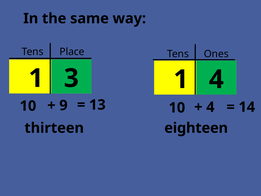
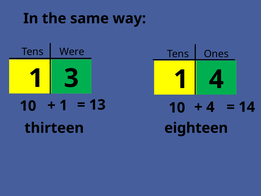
Place: Place -> Were
9 at (63, 105): 9 -> 1
